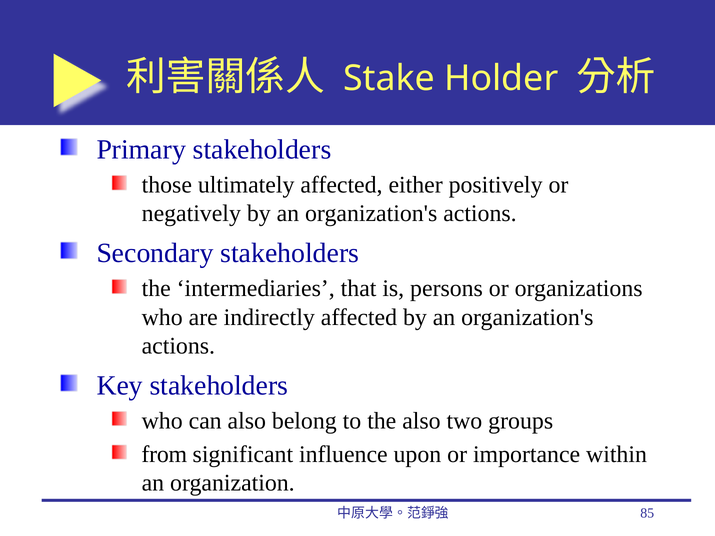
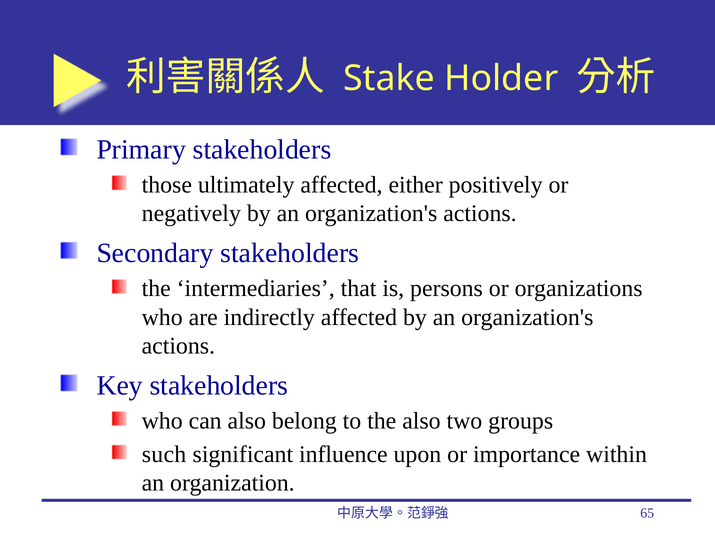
from: from -> such
85: 85 -> 65
